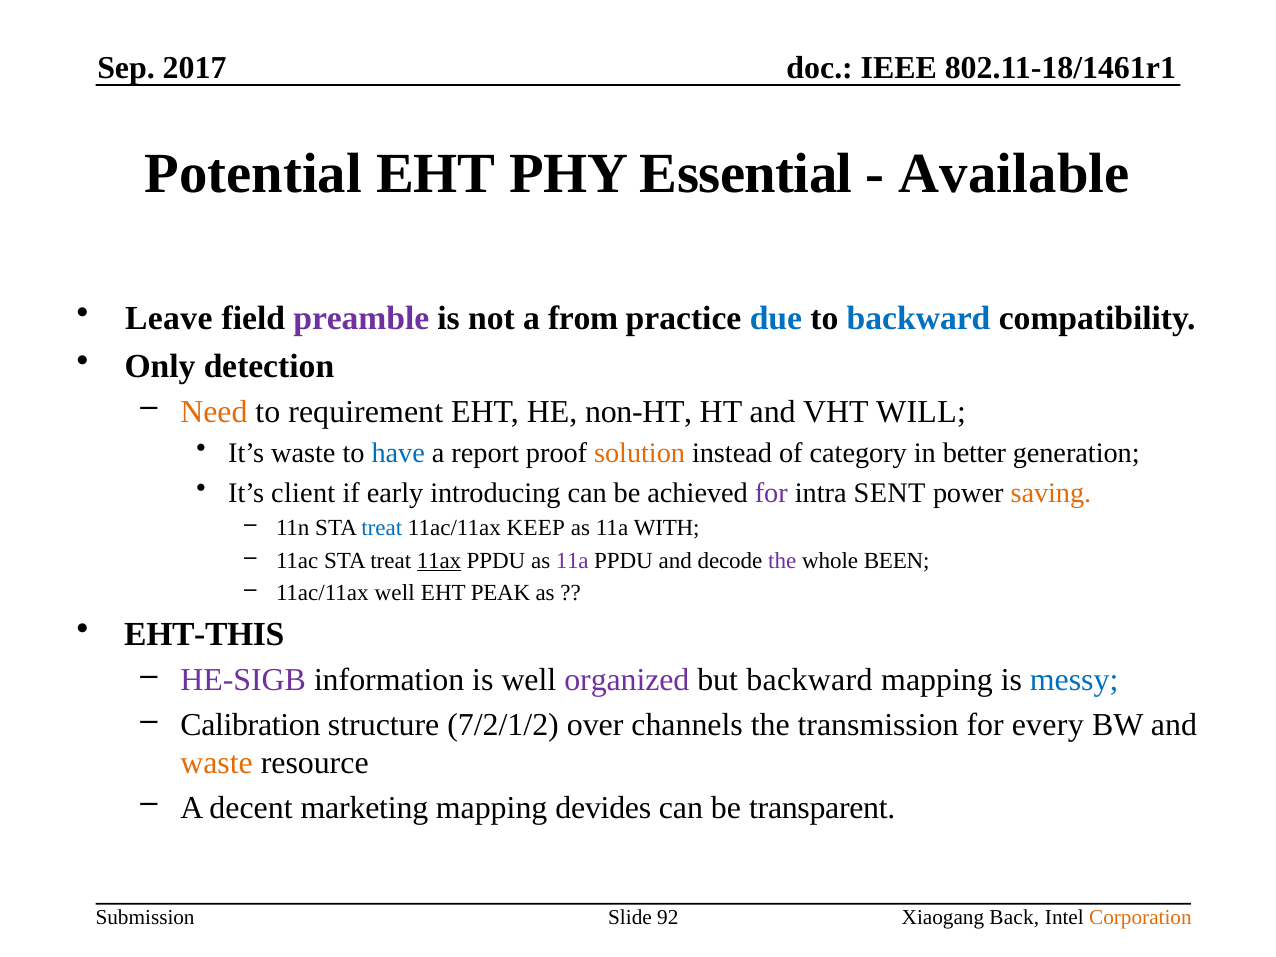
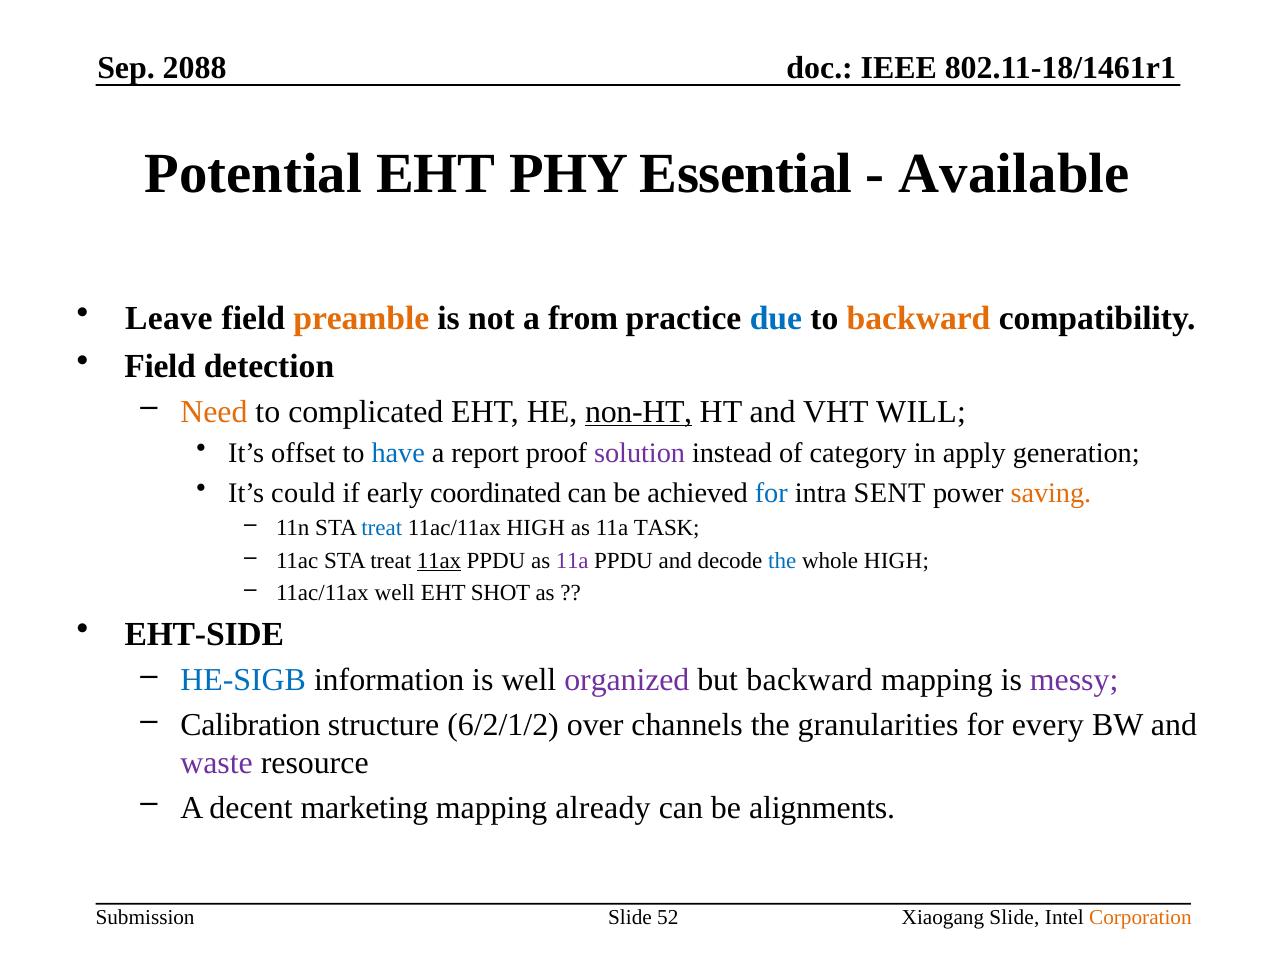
2017: 2017 -> 2088
preamble colour: purple -> orange
backward at (919, 319) colour: blue -> orange
Only at (160, 366): Only -> Field
requirement: requirement -> complicated
non-HT underline: none -> present
It’s waste: waste -> offset
solution colour: orange -> purple
better: better -> apply
client: client -> could
introducing: introducing -> coordinated
for at (771, 493) colour: purple -> blue
11ac/11ax KEEP: KEEP -> HIGH
WITH: WITH -> TASK
the at (782, 560) colour: purple -> blue
whole BEEN: BEEN -> HIGH
PEAK: PEAK -> SHOT
EHT-THIS: EHT-THIS -> EHT-SIDE
HE-SIGB colour: purple -> blue
messy colour: blue -> purple
7/2/1/2: 7/2/1/2 -> 6/2/1/2
transmission: transmission -> granularities
waste at (217, 763) colour: orange -> purple
devides: devides -> already
transparent: transparent -> alignments
92: 92 -> 52
Xiaogang Back: Back -> Slide
